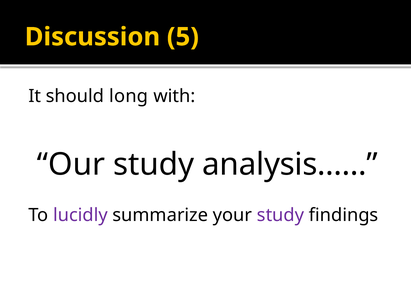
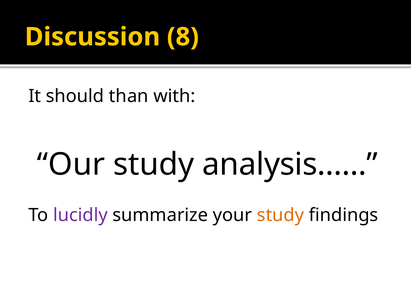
5: 5 -> 8
long: long -> than
study at (281, 215) colour: purple -> orange
